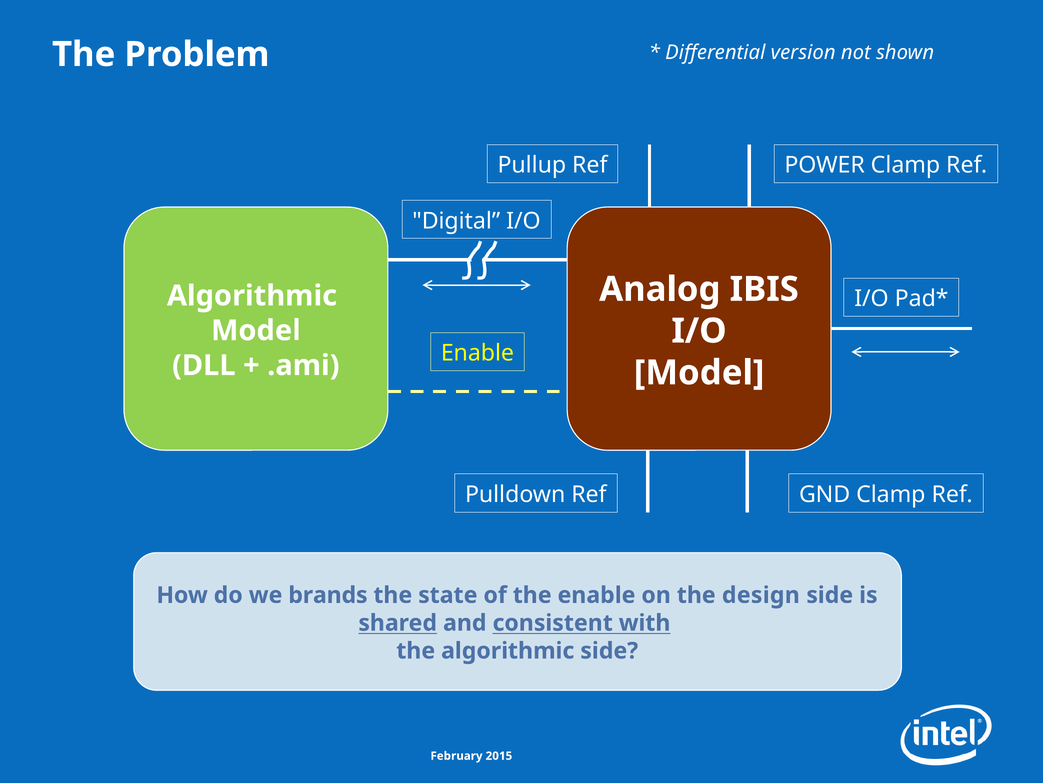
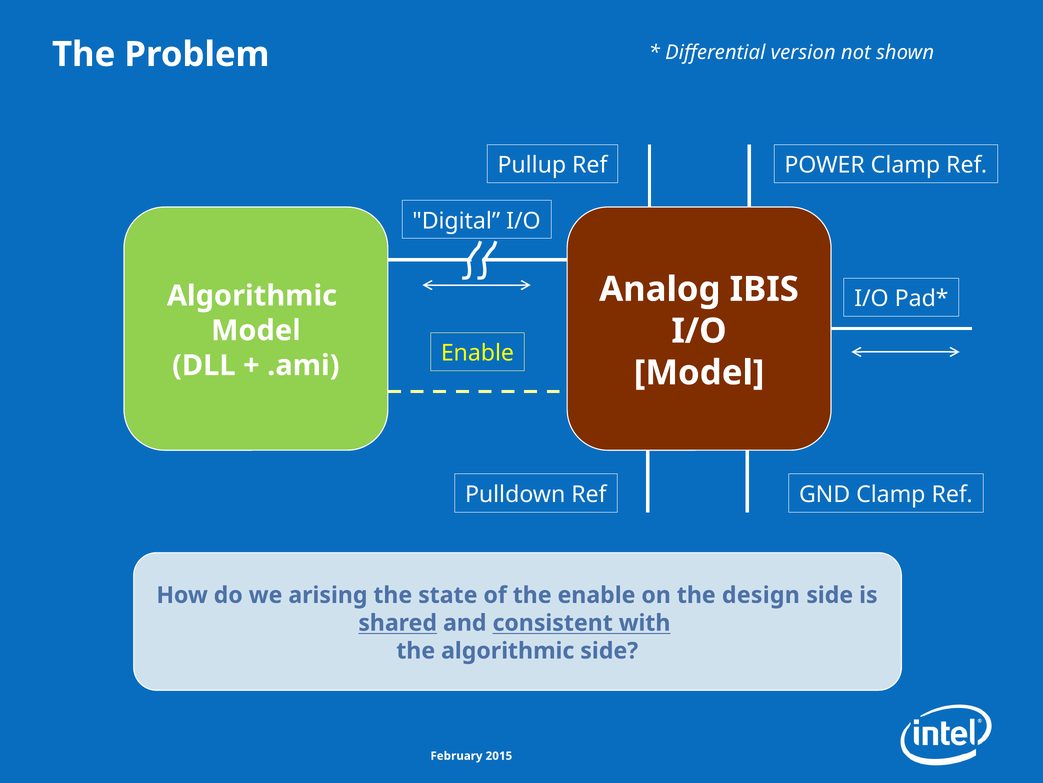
brands: brands -> arising
